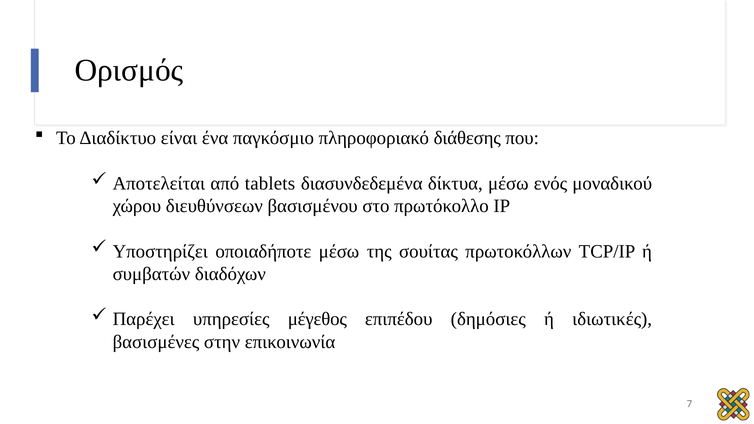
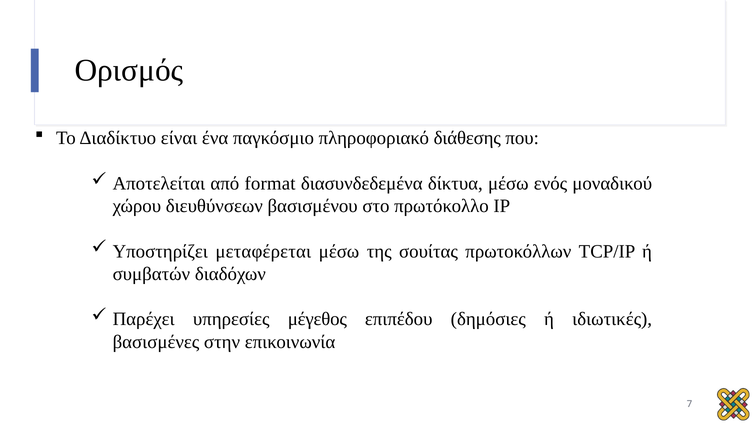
tablets: tablets -> format
οποιαδήποτε: οποιαδήποτε -> μεταφέρεται
